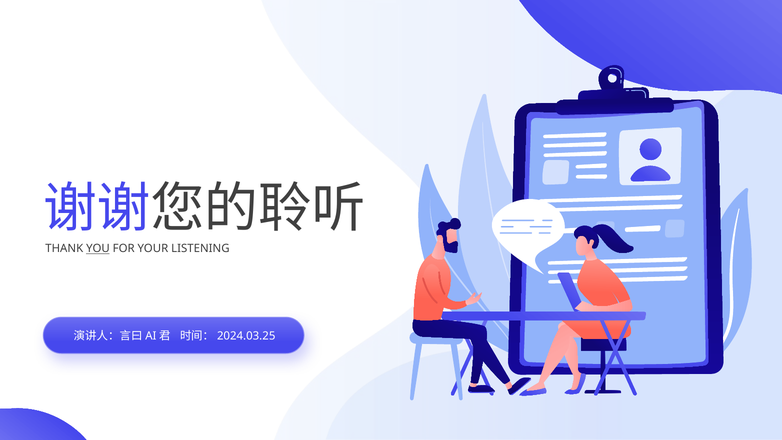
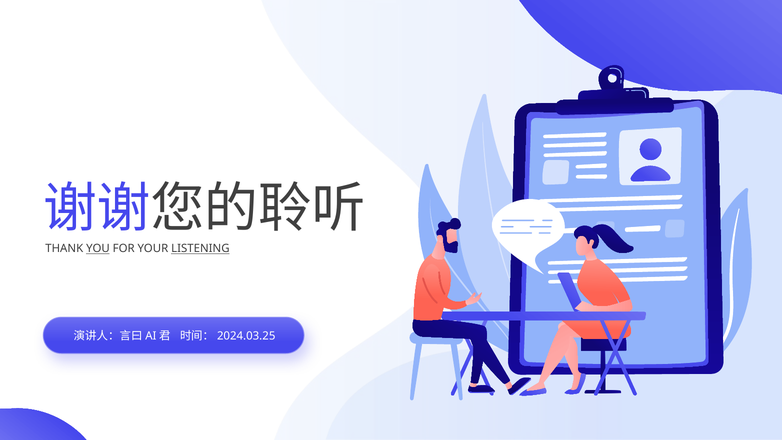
LISTENING underline: none -> present
